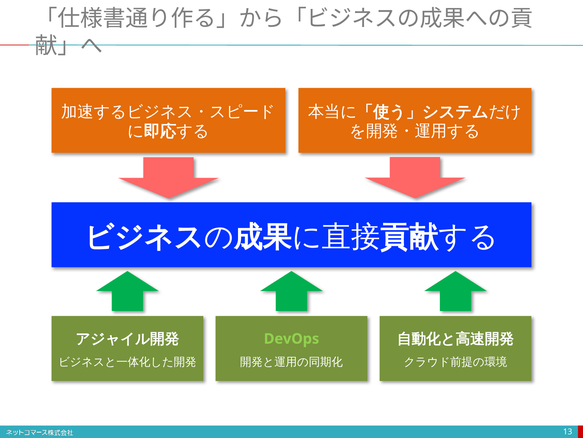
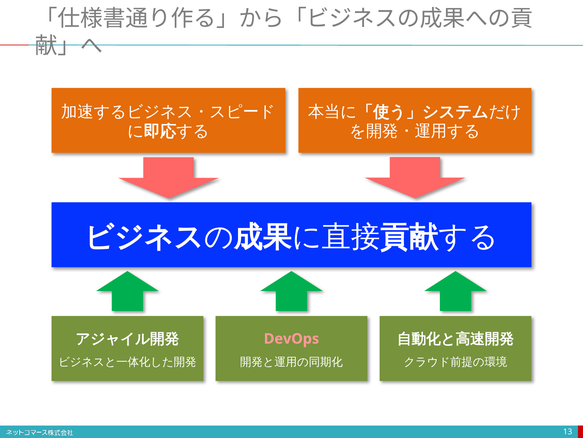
DevOps colour: light green -> pink
